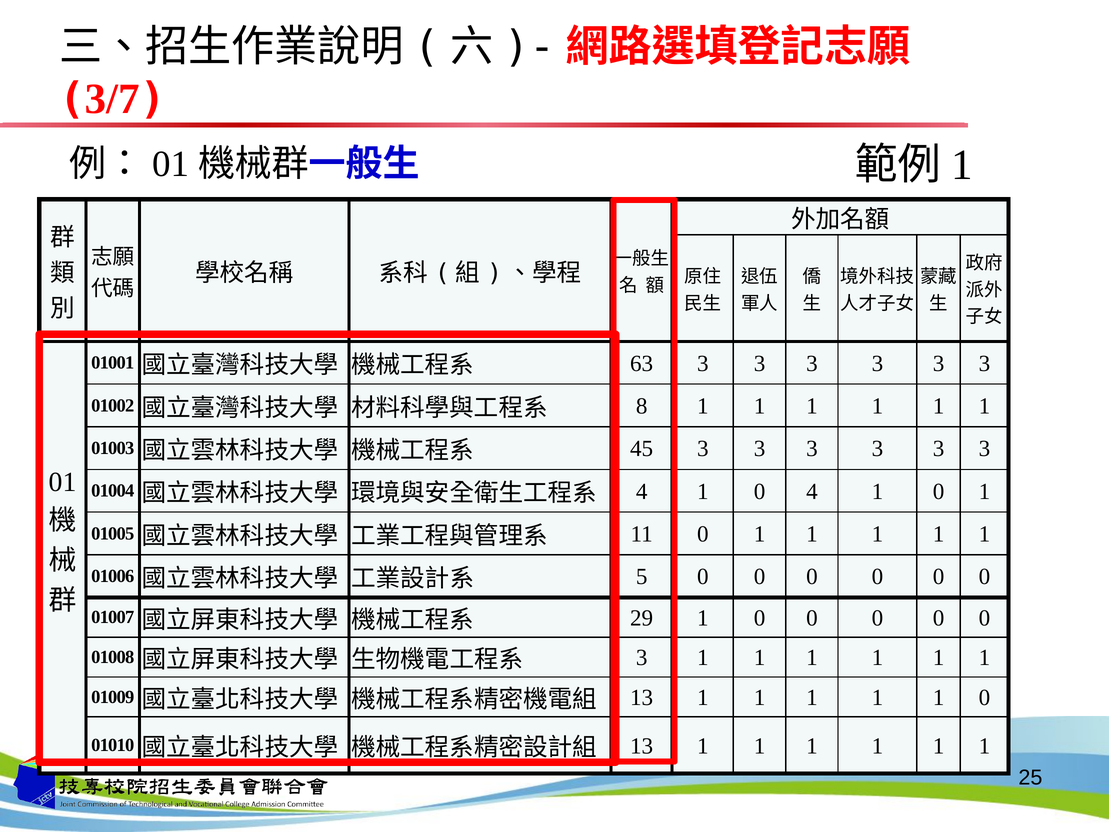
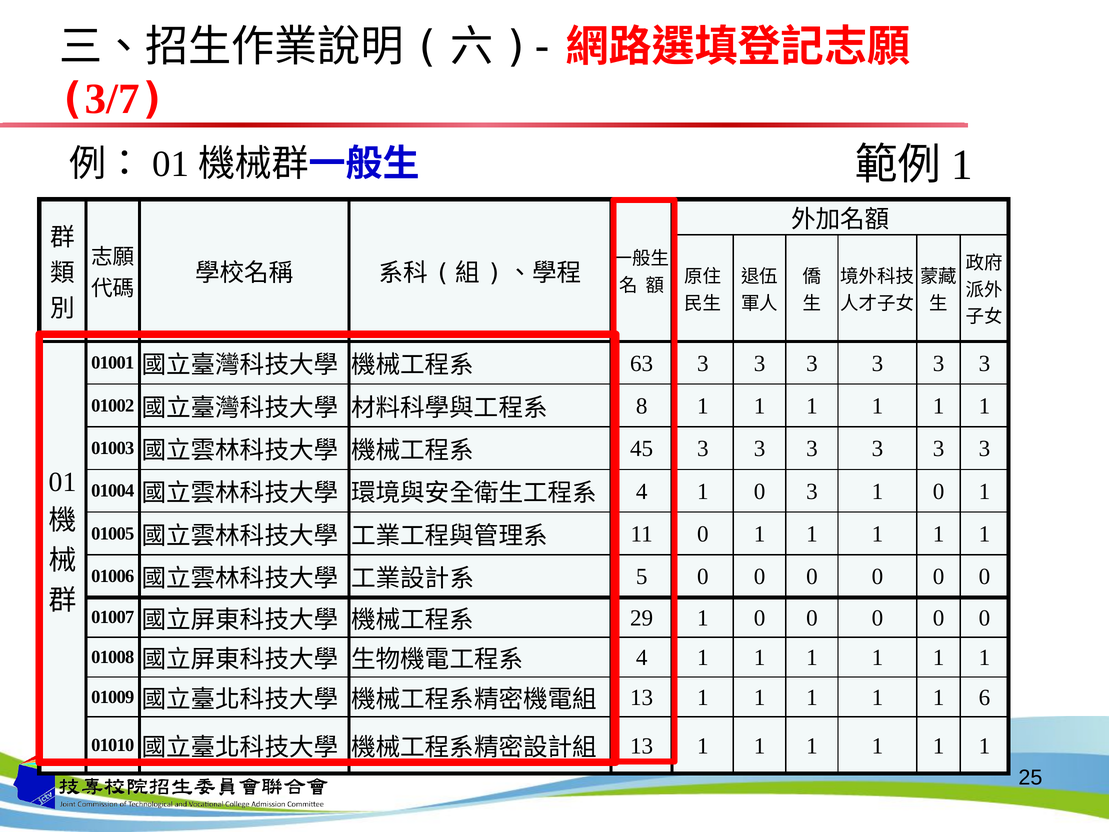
0 4: 4 -> 3
3 at (642, 658): 3 -> 4
1 1 0: 0 -> 6
